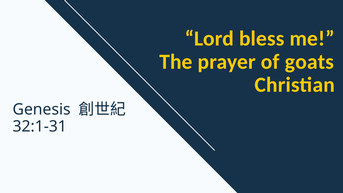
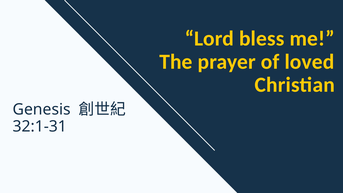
goats: goats -> loved
